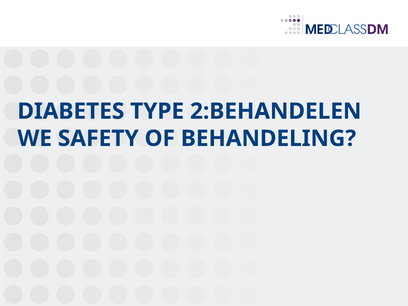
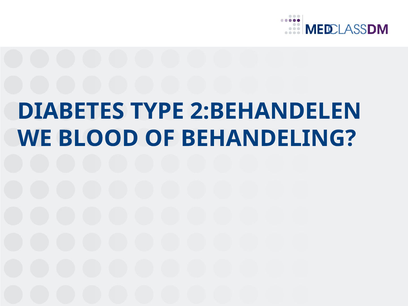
SAFETY: SAFETY -> BLOOD
